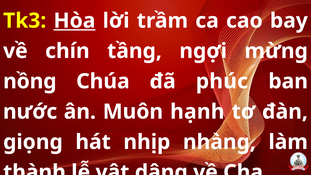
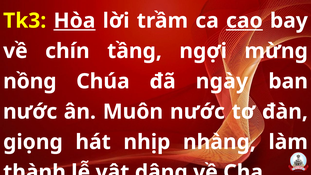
cao underline: none -> present
phúc: phúc -> ngày
Muôn hạnh: hạnh -> nước
